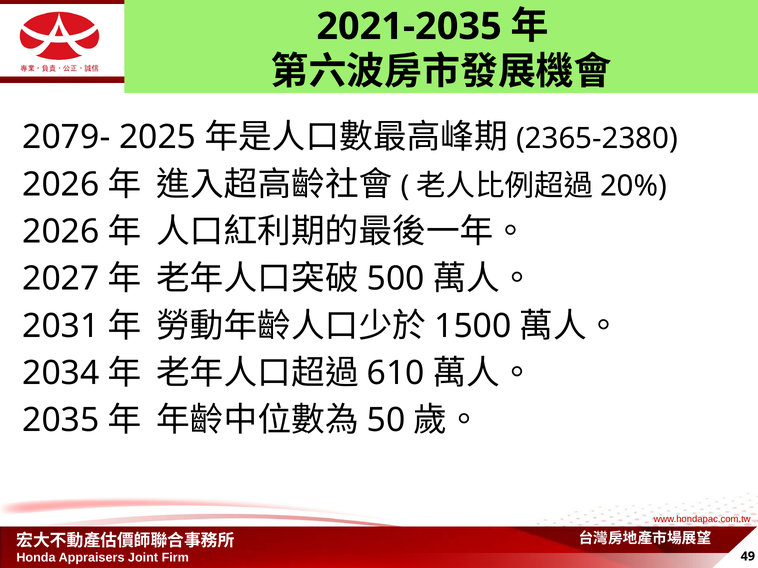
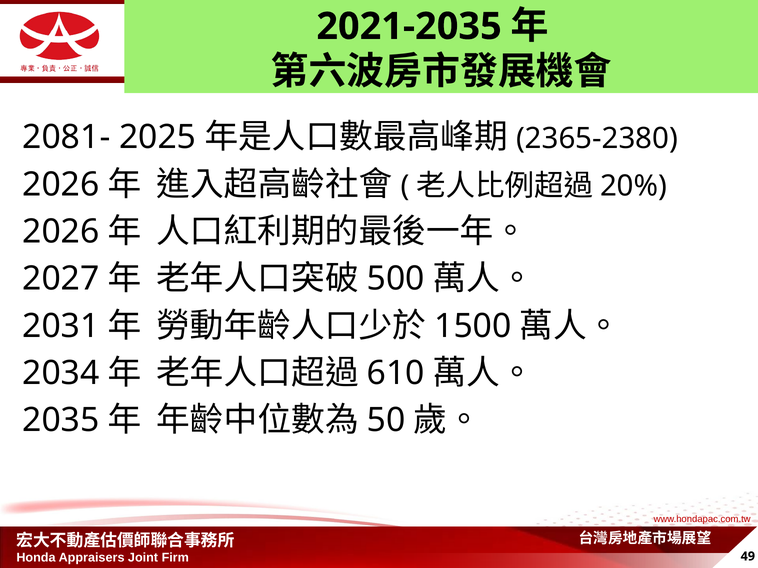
2079-: 2079- -> 2081-
